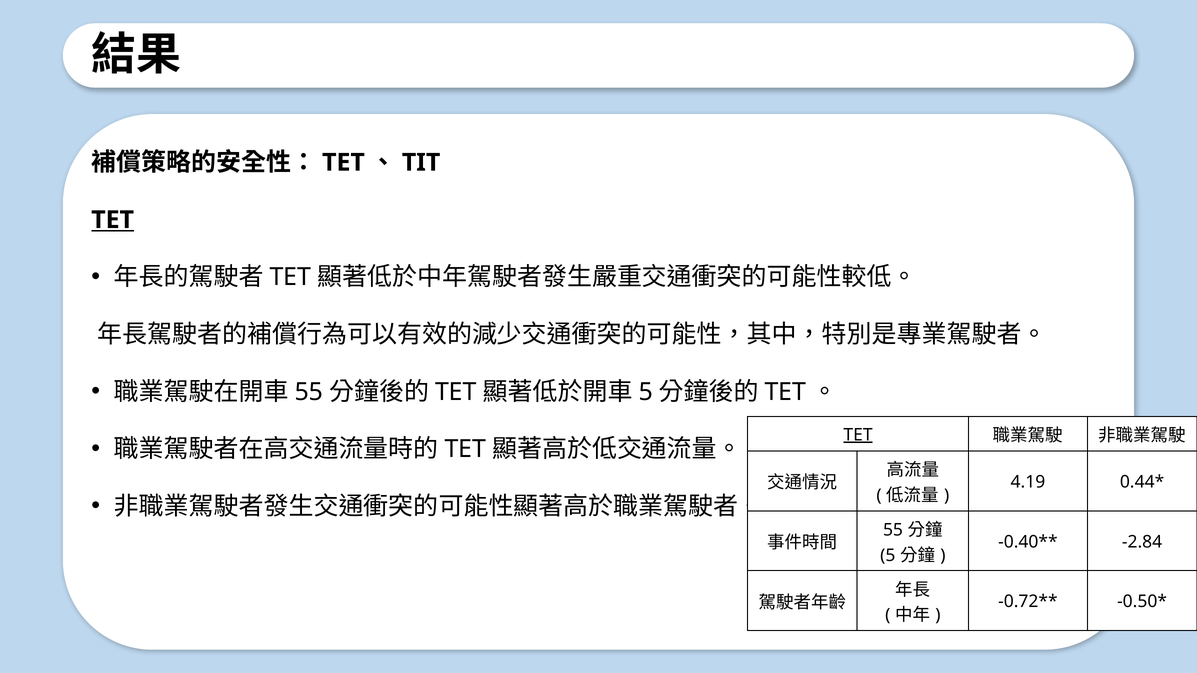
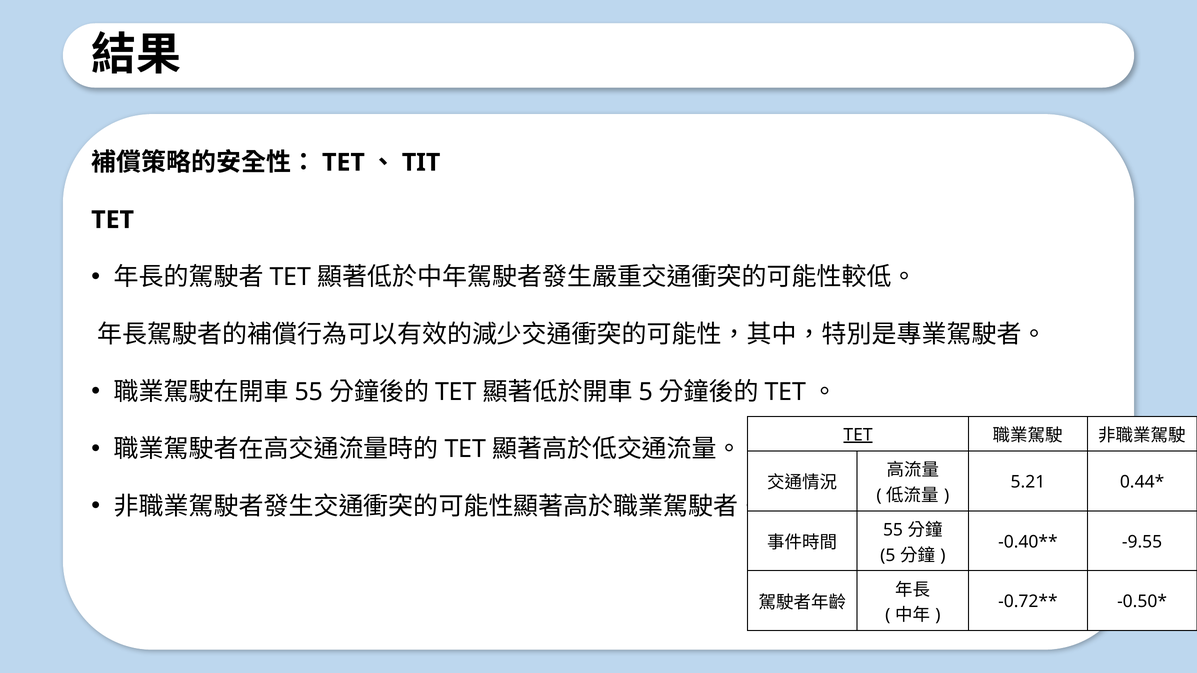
TET at (113, 220) underline: present -> none
4.19: 4.19 -> 5.21
-2.84: -2.84 -> -9.55
